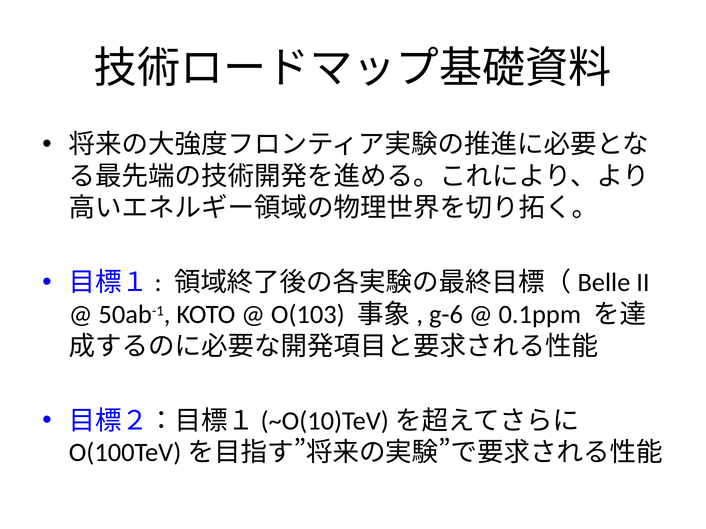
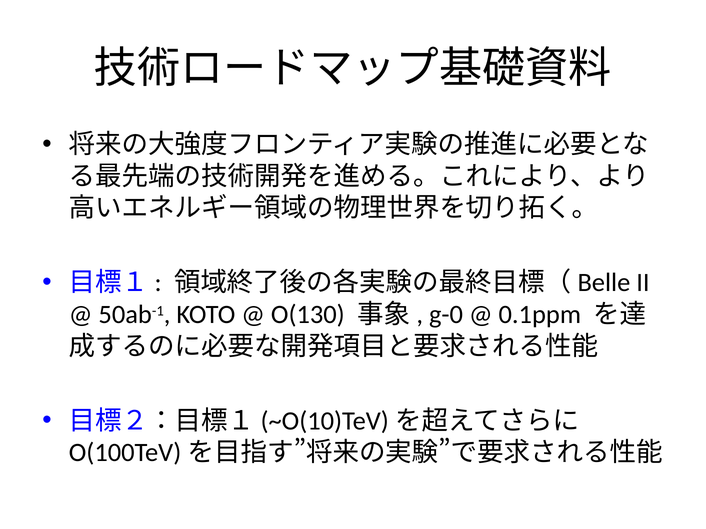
O(103: O(103 -> O(130
g-6: g-6 -> g-0
